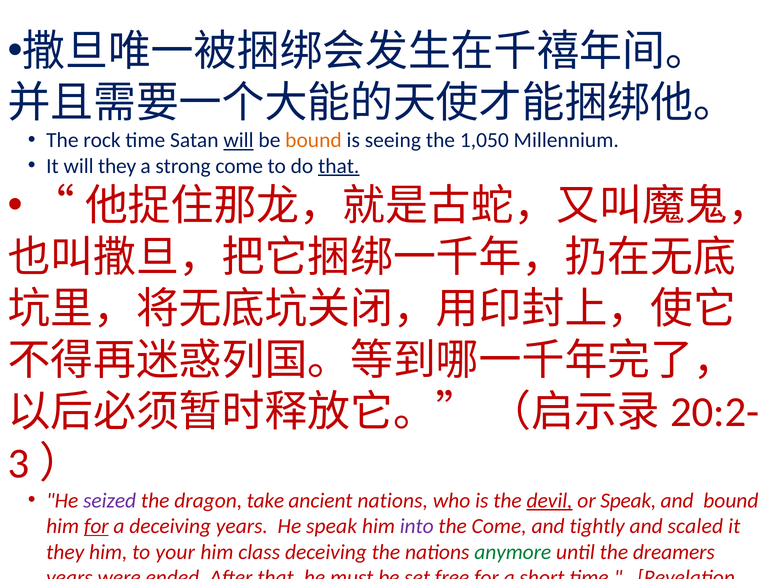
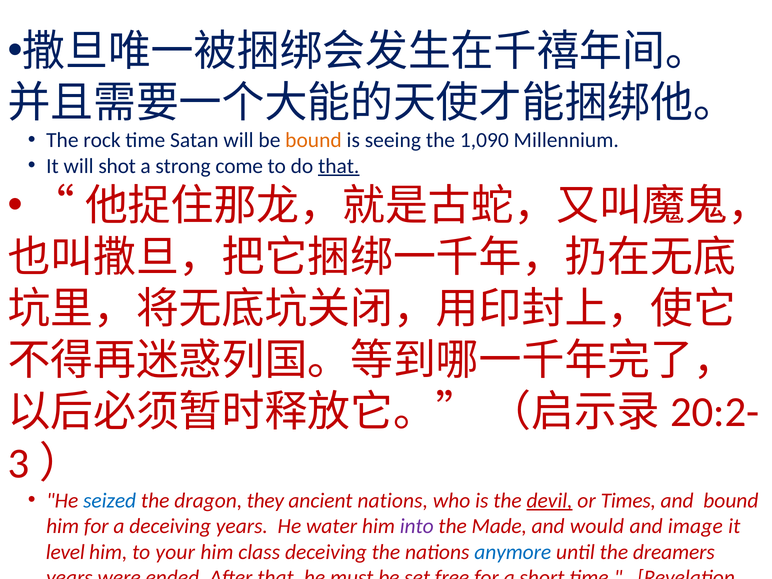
will at (239, 140) underline: present -> none
1,050: 1,050 -> 1,090
will they: they -> shot
seized colour: purple -> blue
take: take -> they
or Speak: Speak -> Times
for at (96, 526) underline: present -> none
He speak: speak -> water
the Come: Come -> Made
tightly: tightly -> would
scaled: scaled -> image
they at (65, 552): they -> level
anymore colour: green -> blue
